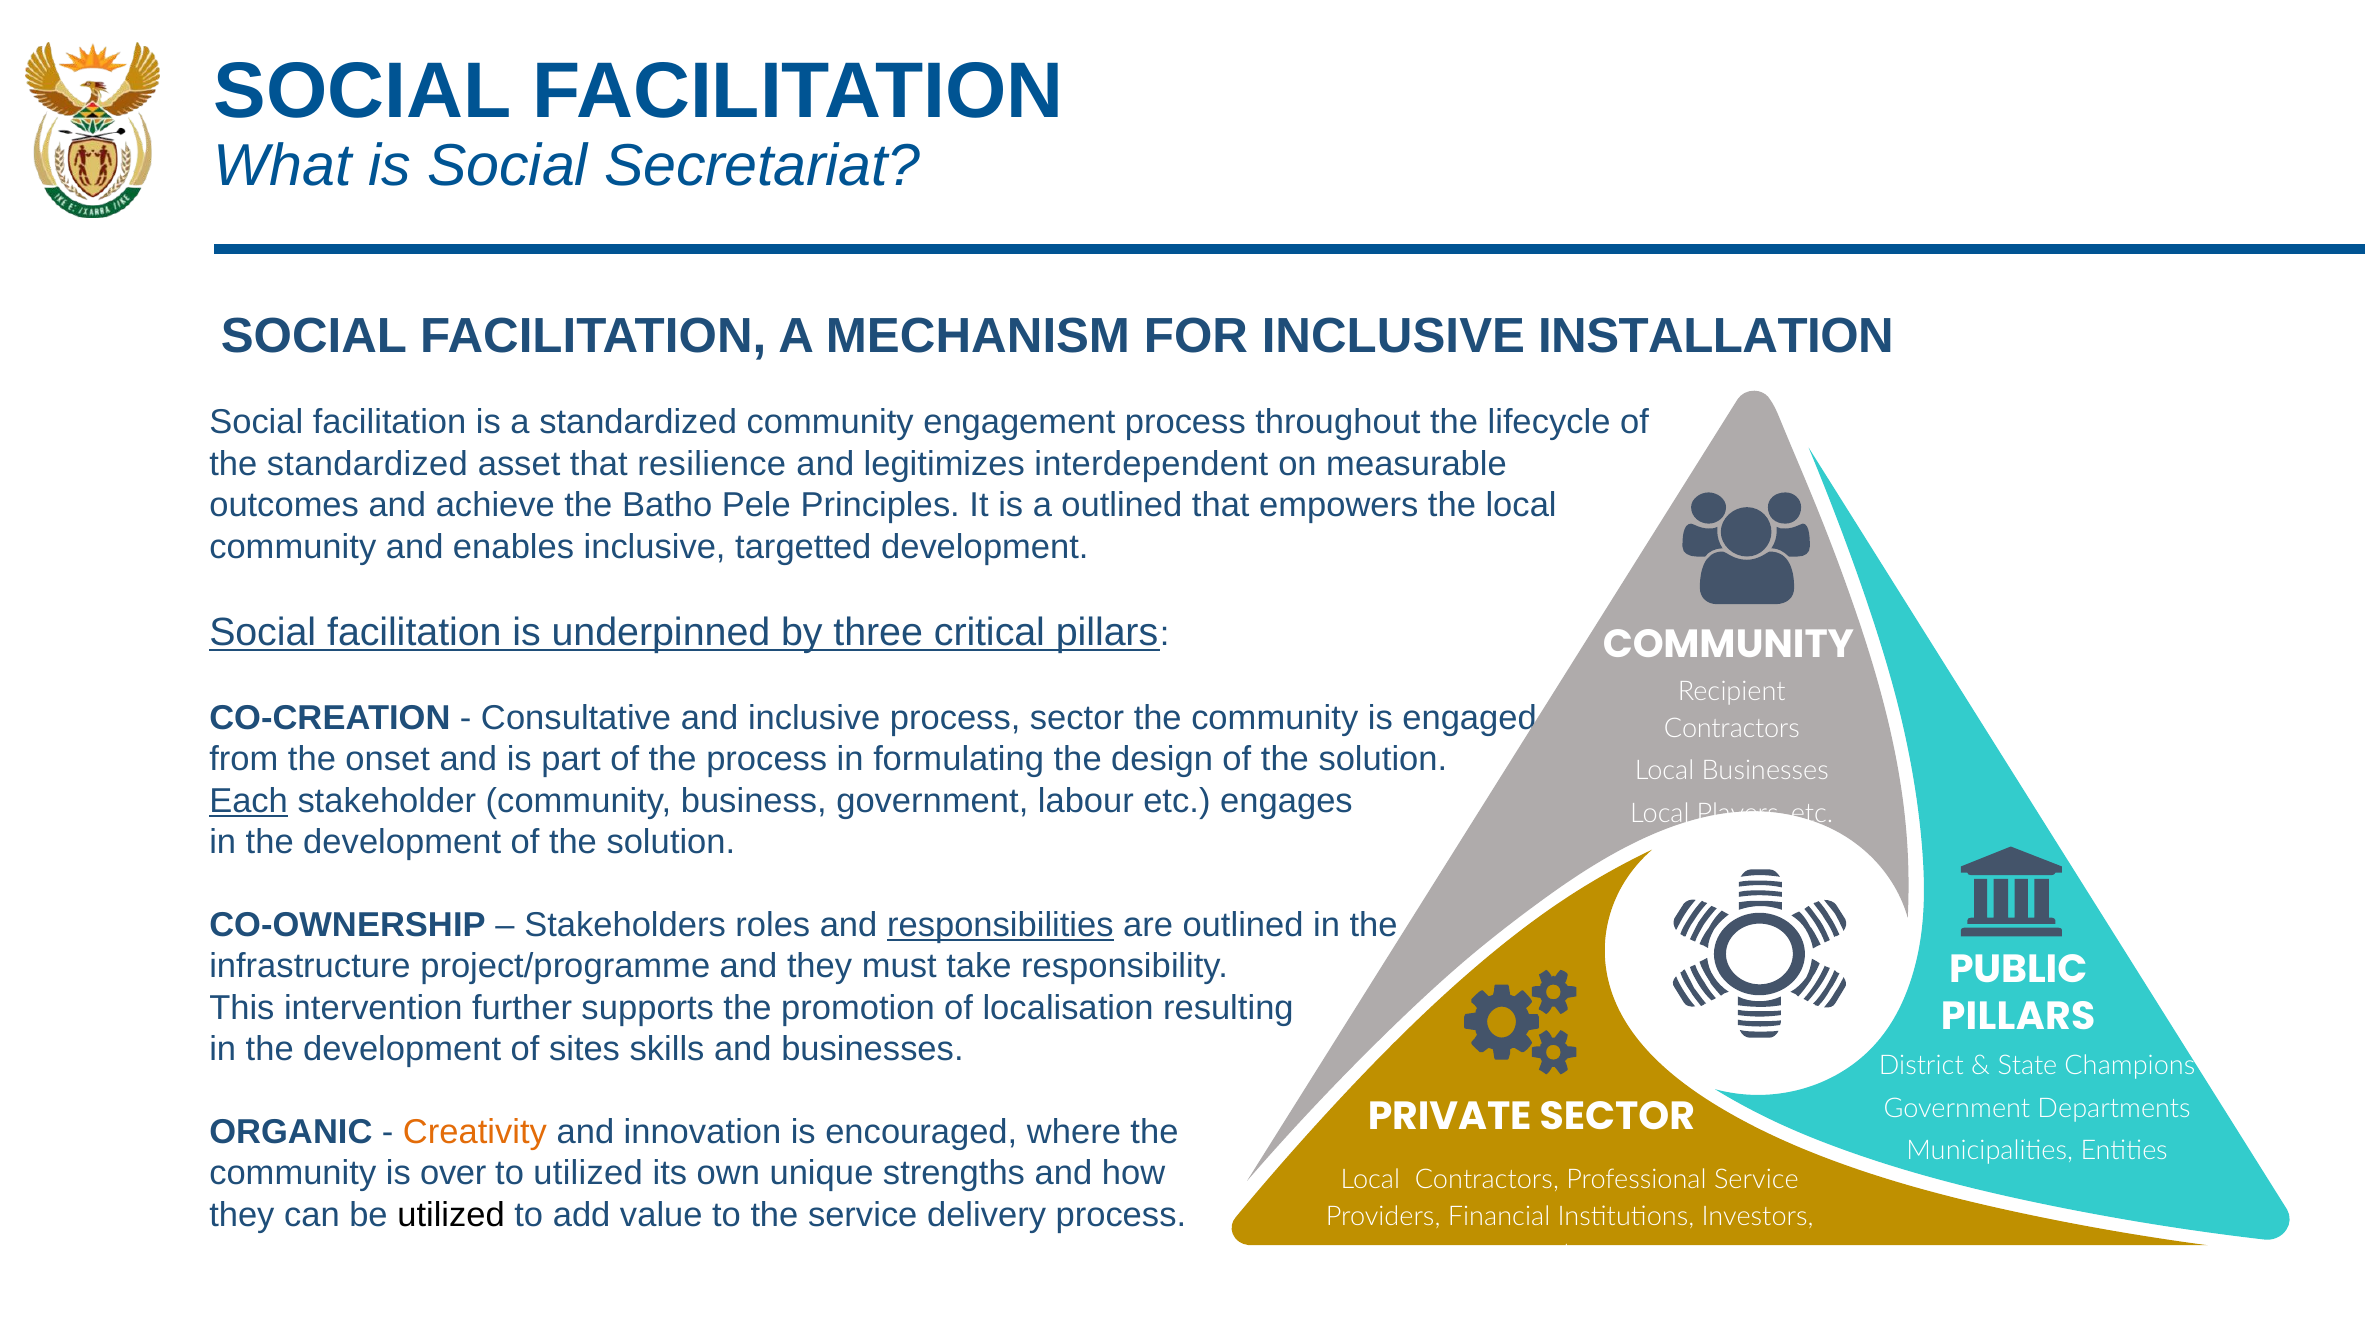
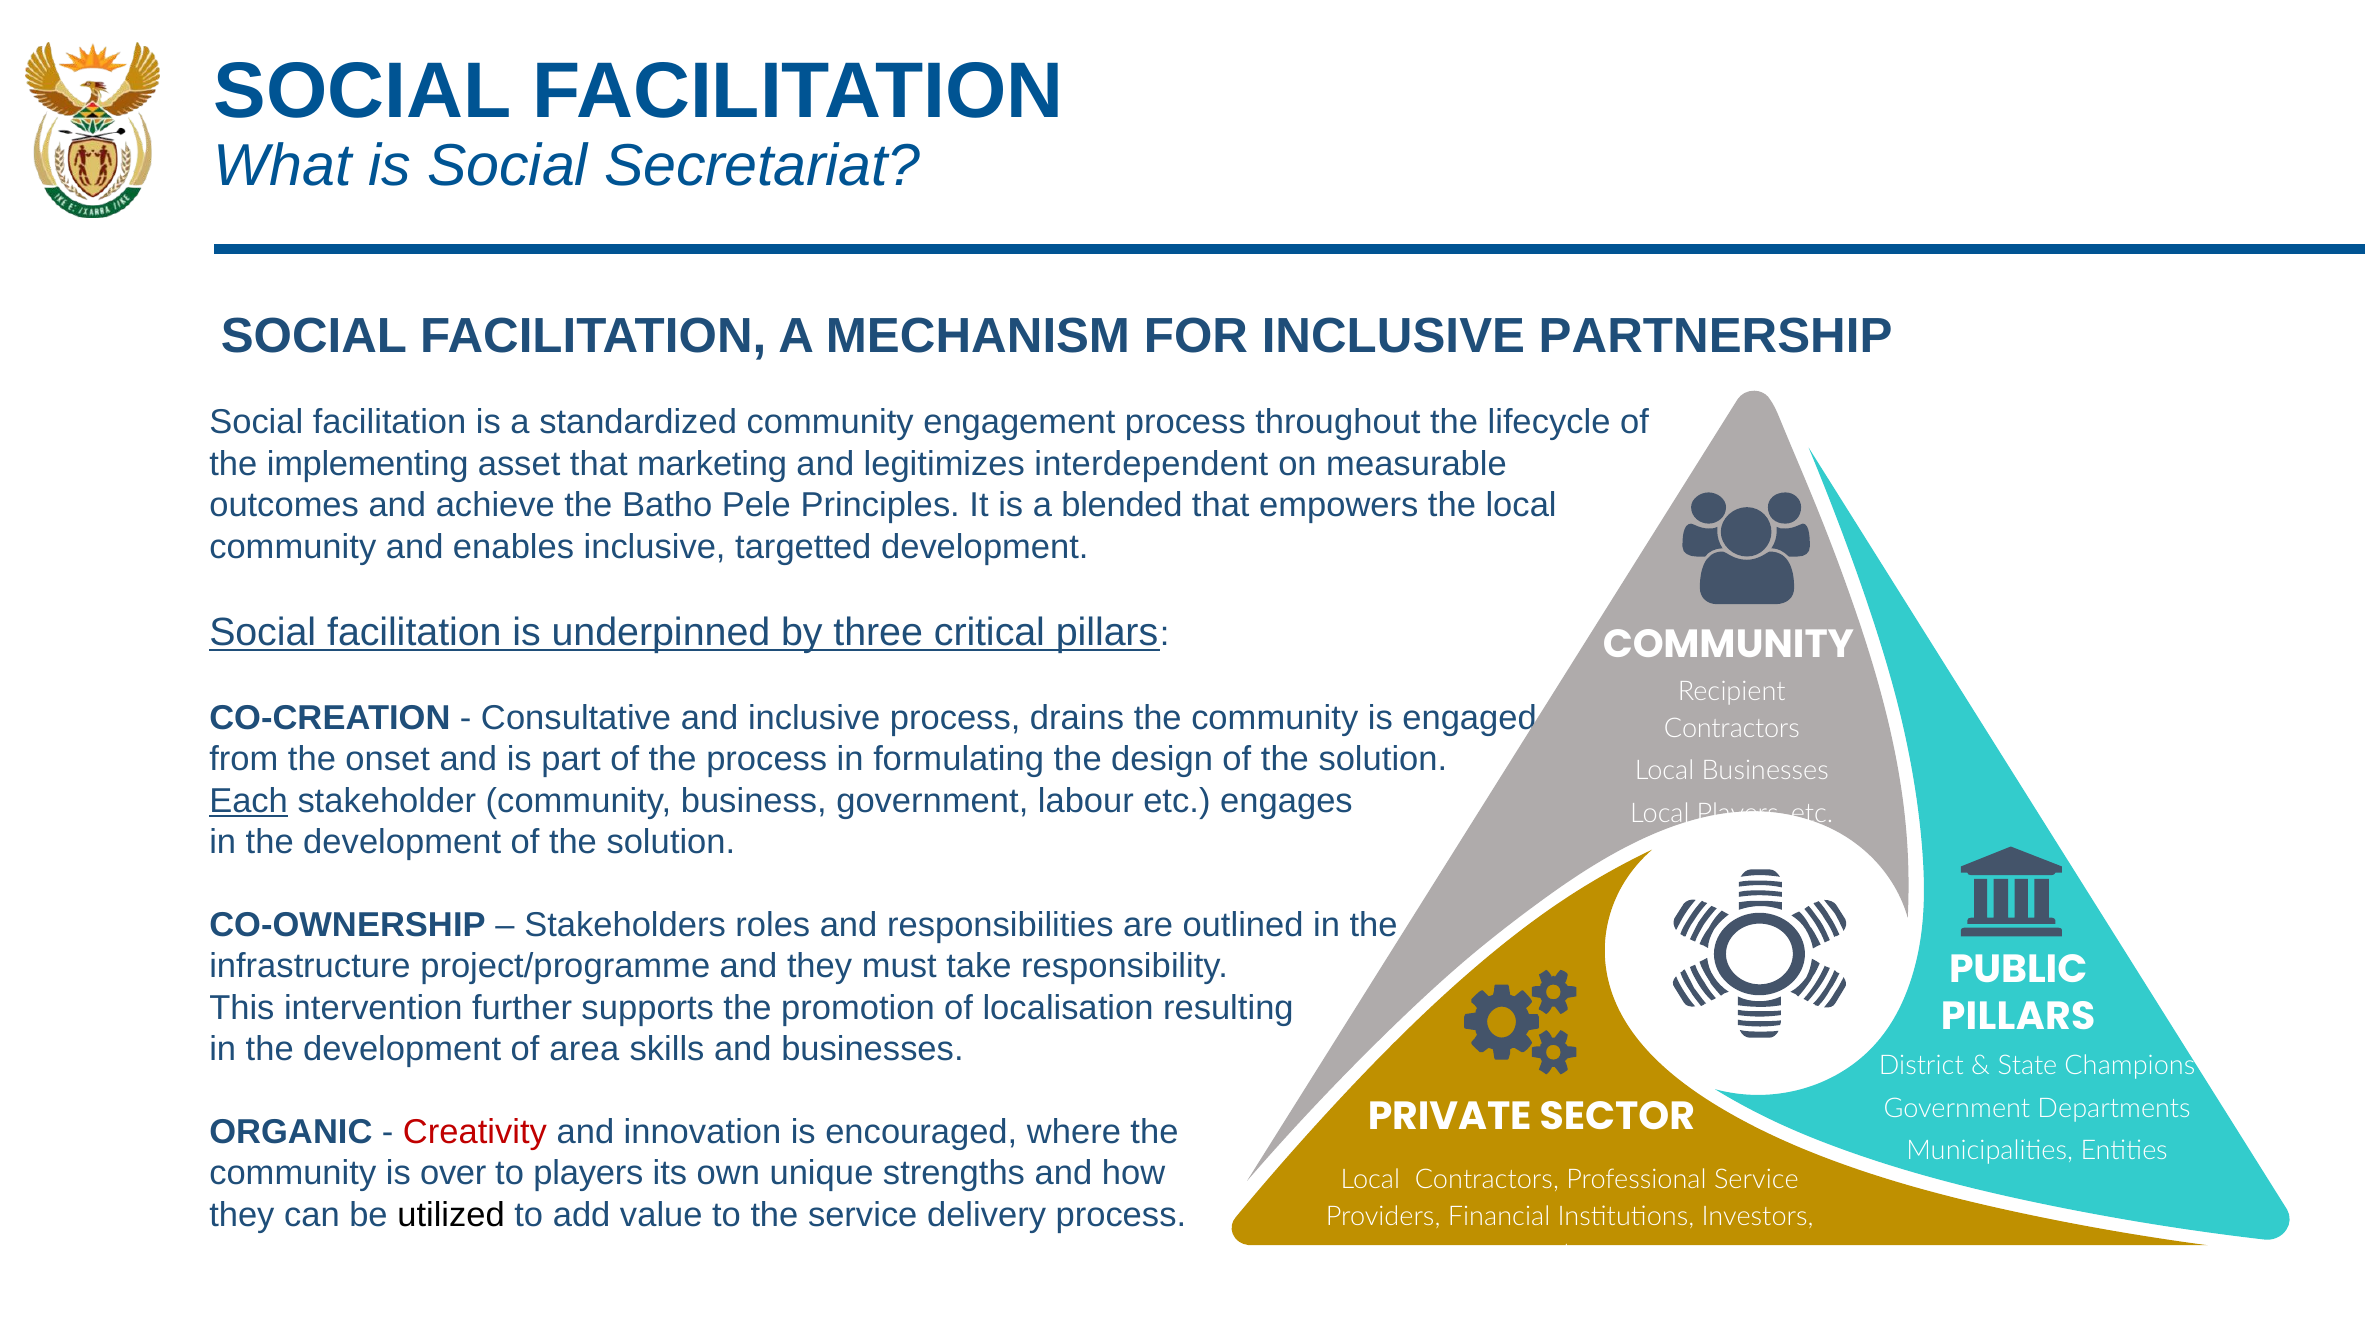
INSTALLATION: INSTALLATION -> PARTNERSHIP
the standardized: standardized -> implementing
resilience: resilience -> marketing
a outlined: outlined -> blended
process sector: sector -> drains
responsibilities underline: present -> none
sites: sites -> area
Creativity colour: orange -> red
to utilized: utilized -> players
